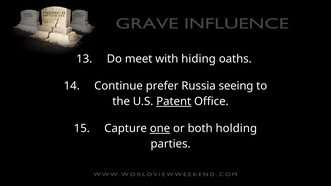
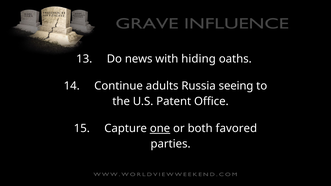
meet: meet -> news
prefer: prefer -> adults
Patent underline: present -> none
holding: holding -> favored
